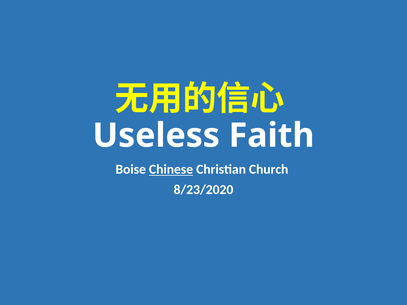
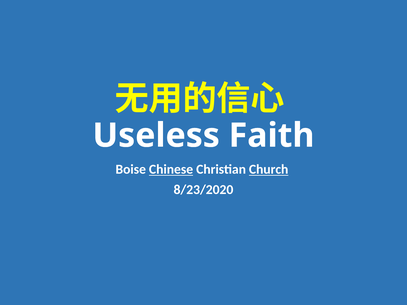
Church underline: none -> present
